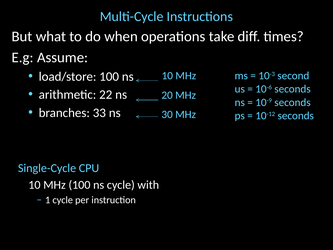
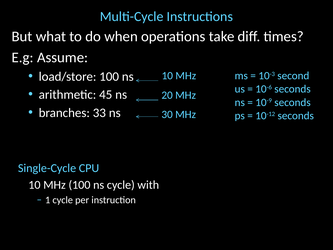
22: 22 -> 45
